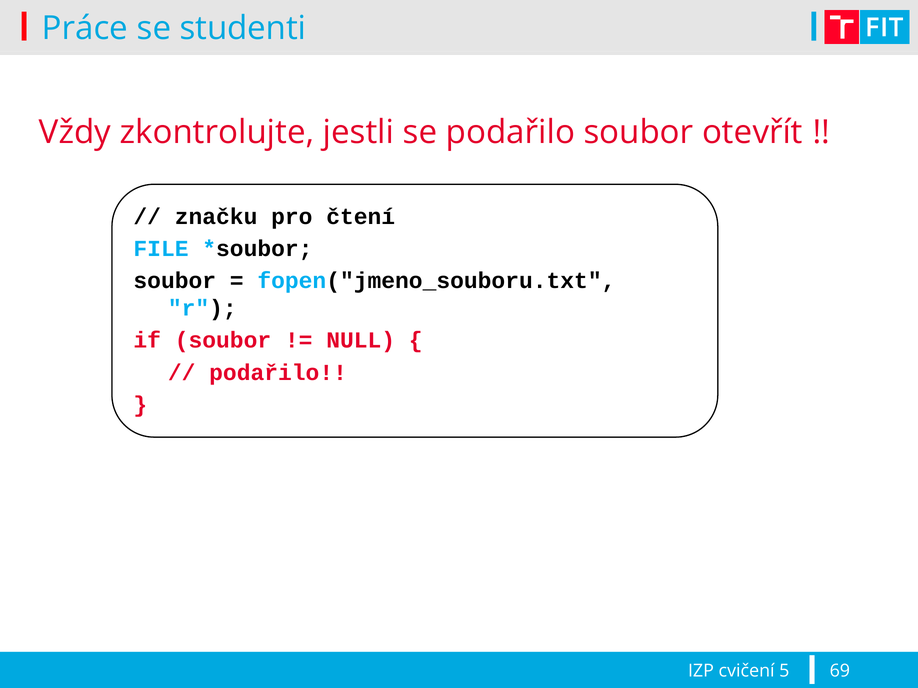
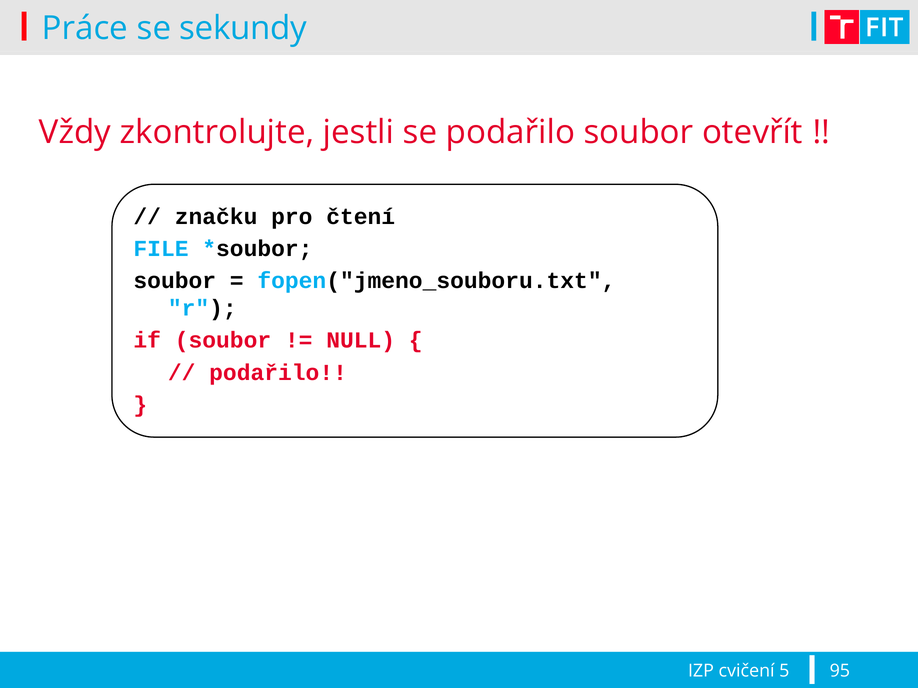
studenti: studenti -> sekundy
69: 69 -> 95
